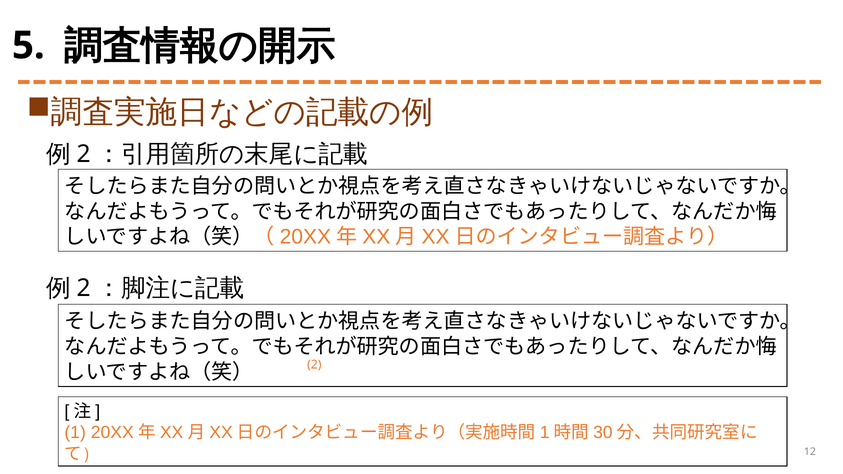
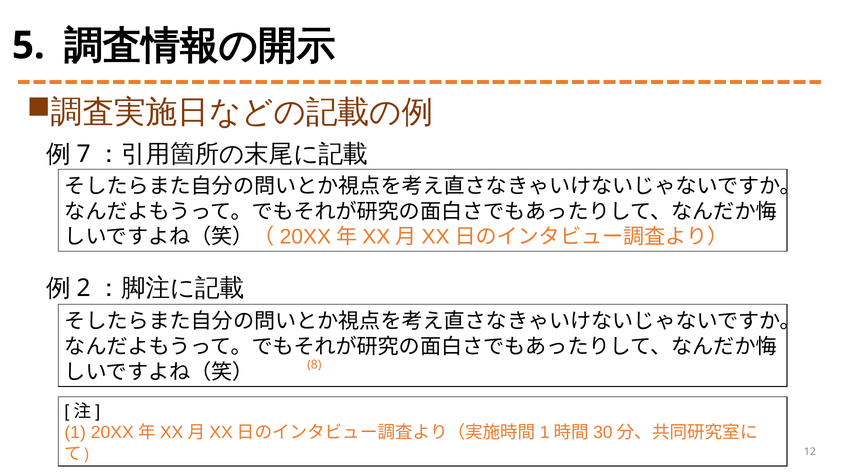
2 at (84, 154): 2 -> 7
2 at (314, 365): 2 -> 8
